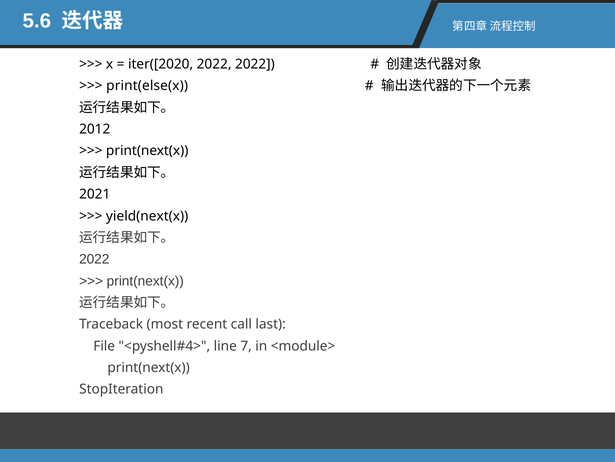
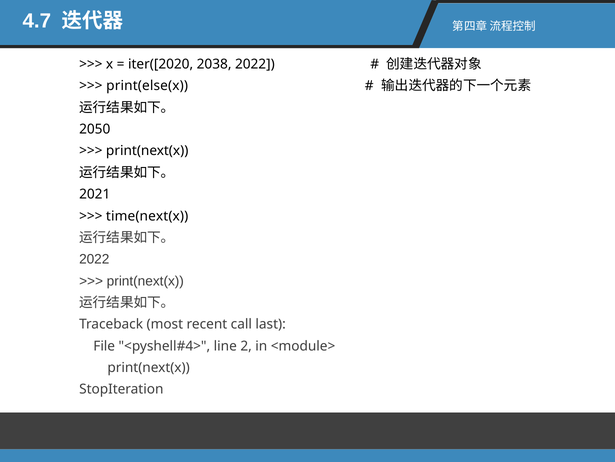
5.6: 5.6 -> 4.7
iter([2020 2022: 2022 -> 2038
2012: 2012 -> 2050
yield(next(x: yield(next(x -> time(next(x
7: 7 -> 2
